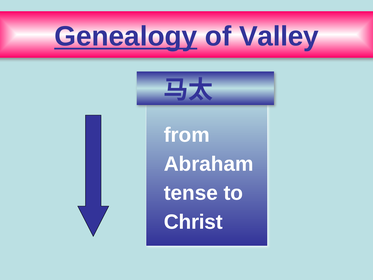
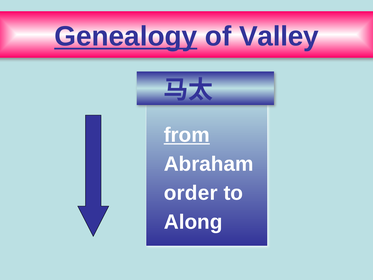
from underline: none -> present
tense: tense -> order
Christ: Christ -> Along
